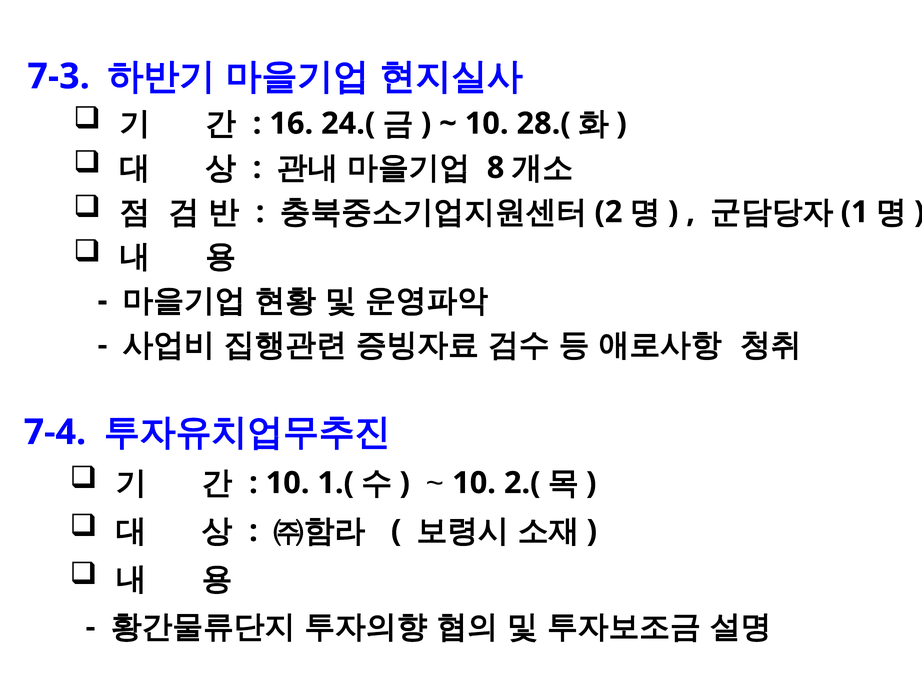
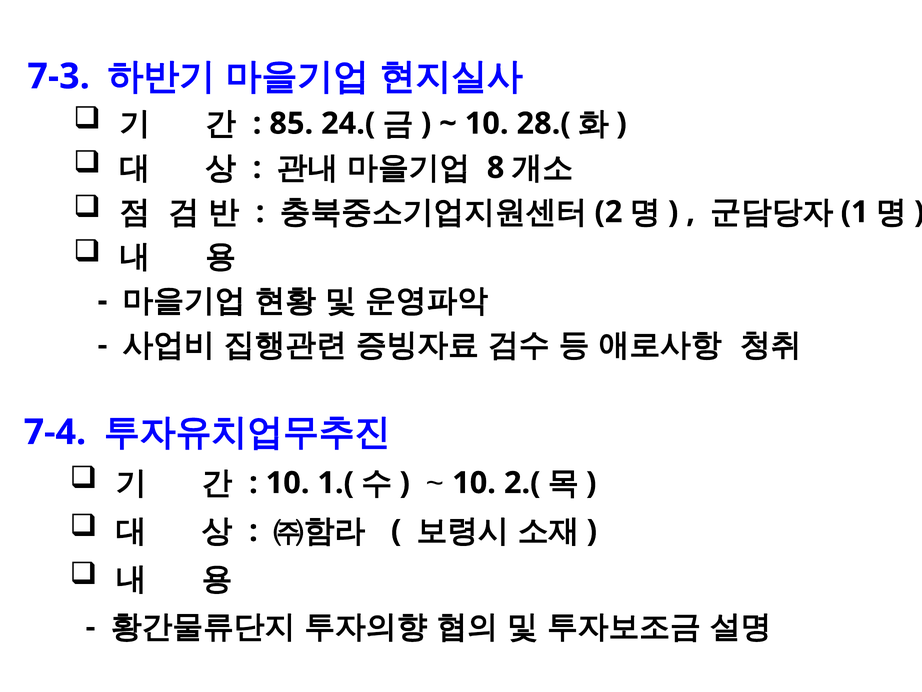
16: 16 -> 85
